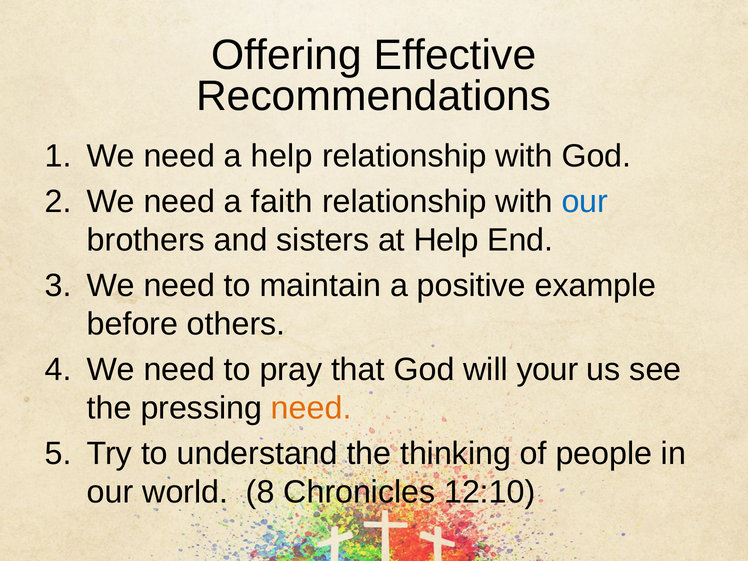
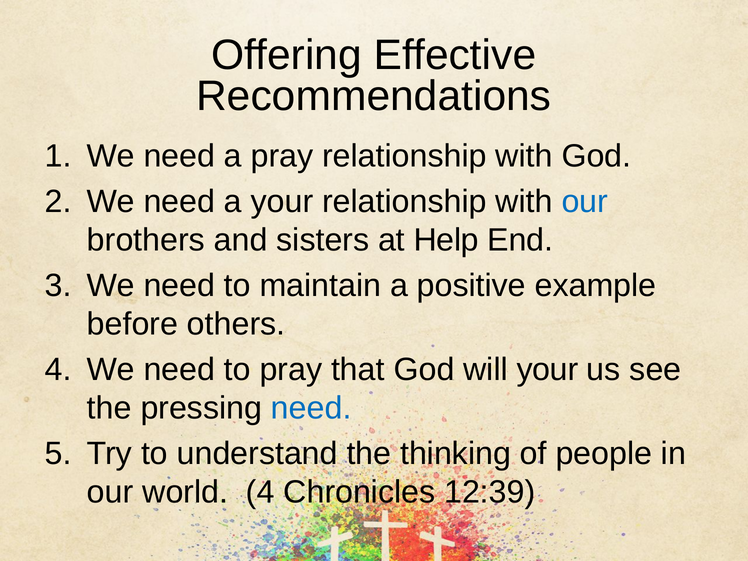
a help: help -> pray
a faith: faith -> your
need at (311, 408) colour: orange -> blue
world 8: 8 -> 4
12:10: 12:10 -> 12:39
